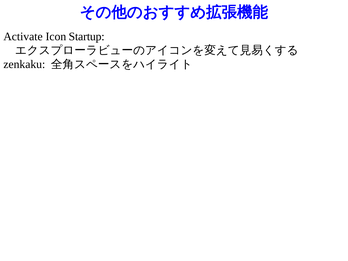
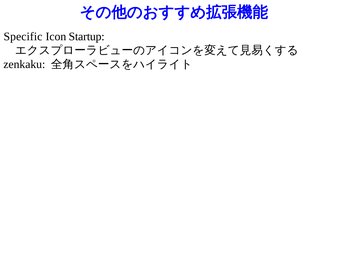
Activate: Activate -> Specific
